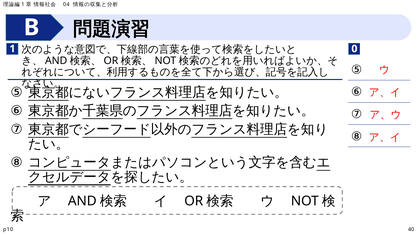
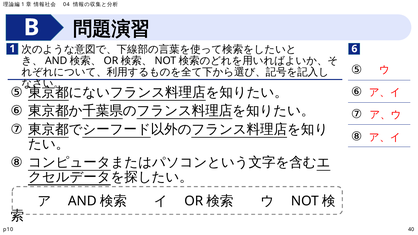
0: 0 -> 6
